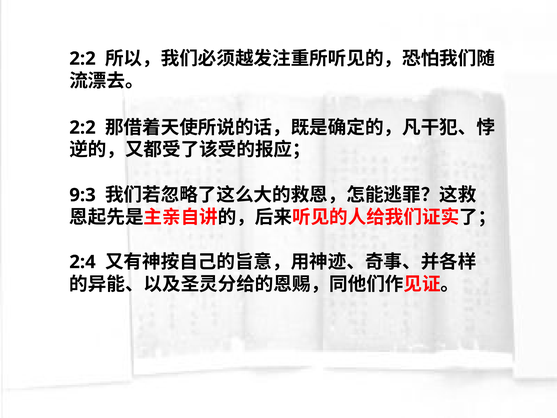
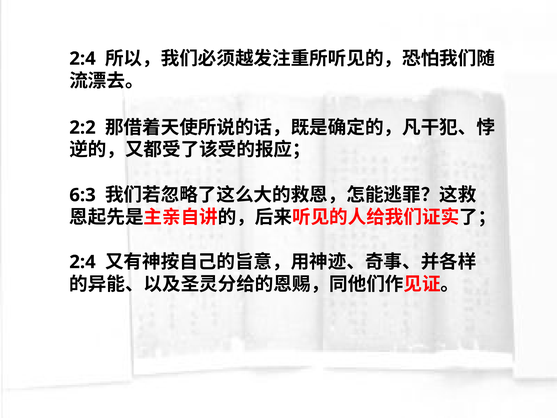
2:2 at (83, 59): 2:2 -> 2:4
9:3: 9:3 -> 6:3
